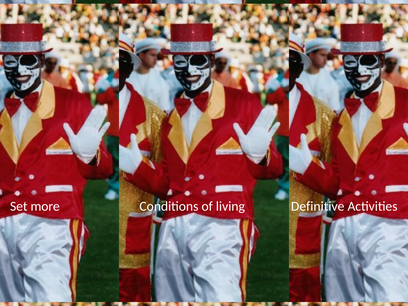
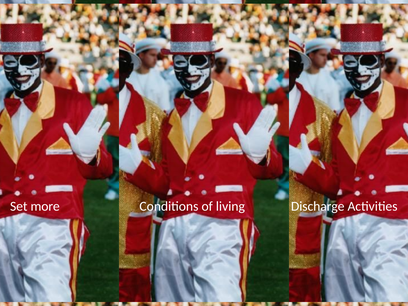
Definitive: Definitive -> Discharge
